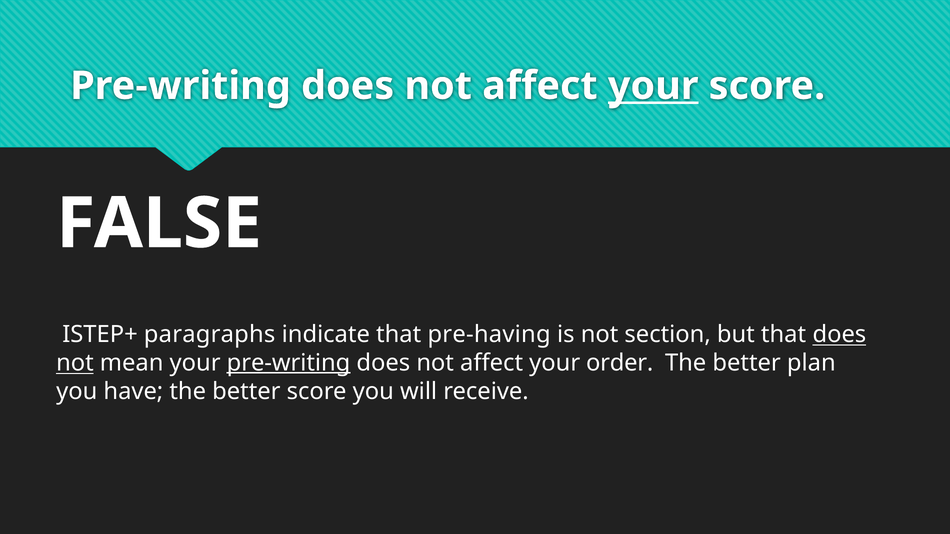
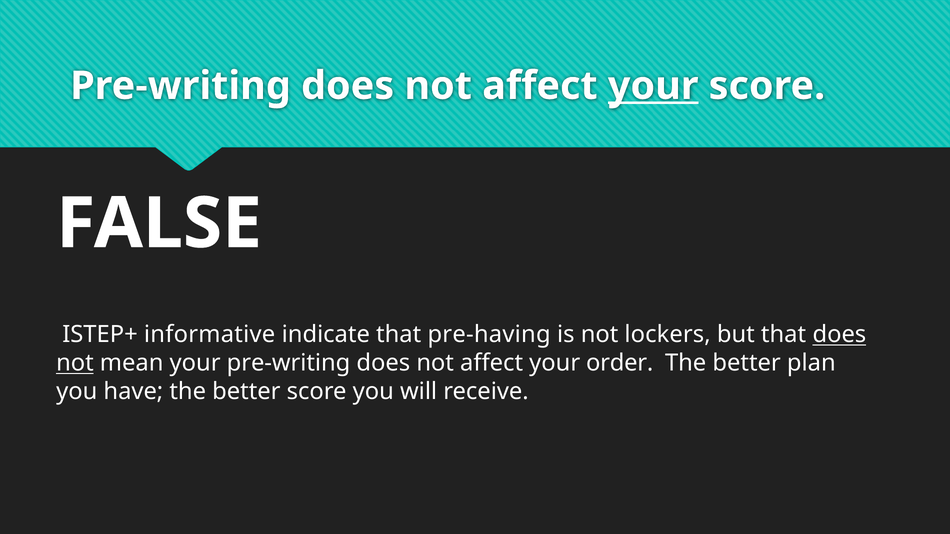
paragraphs: paragraphs -> informative
section: section -> lockers
pre-writing at (288, 363) underline: present -> none
